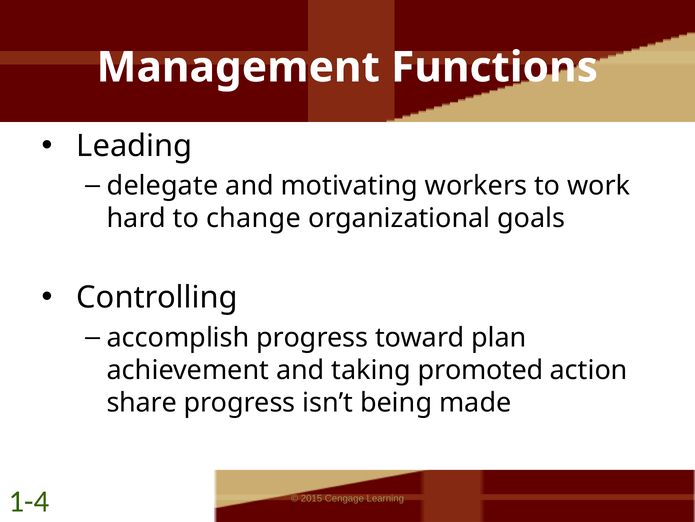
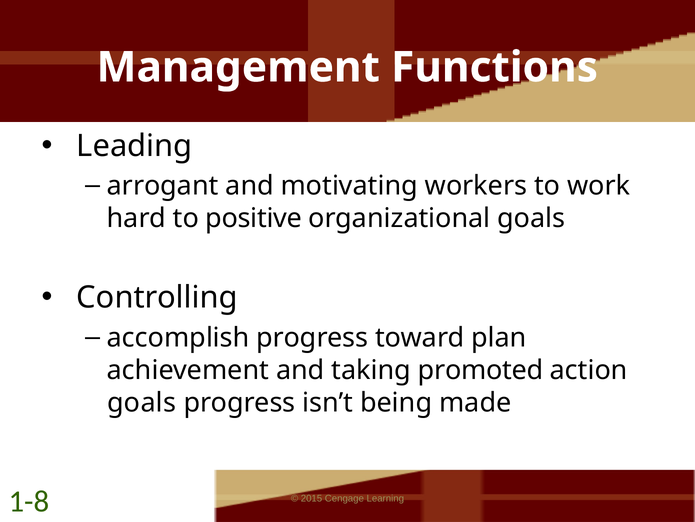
delegate: delegate -> arrogant
change: change -> positive
share at (142, 402): share -> goals
1-4: 1-4 -> 1-8
